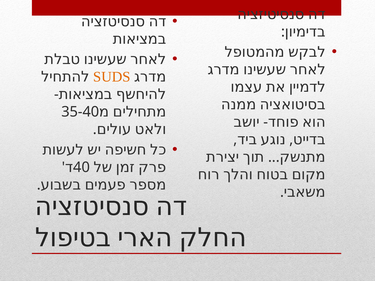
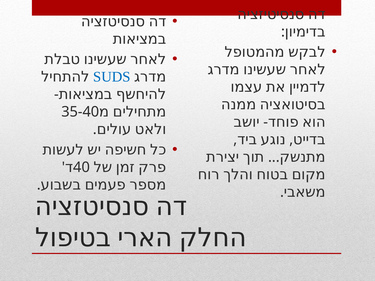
SUDS colour: orange -> blue
